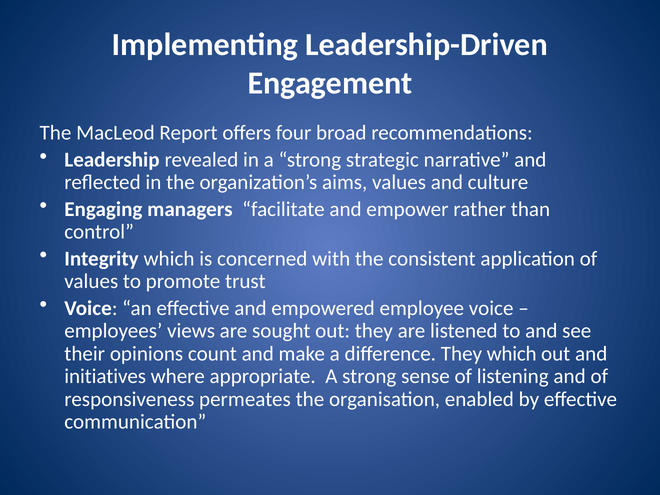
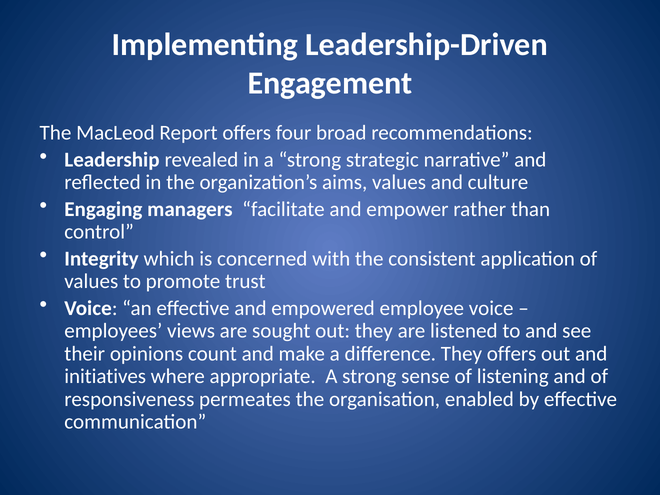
They which: which -> offers
